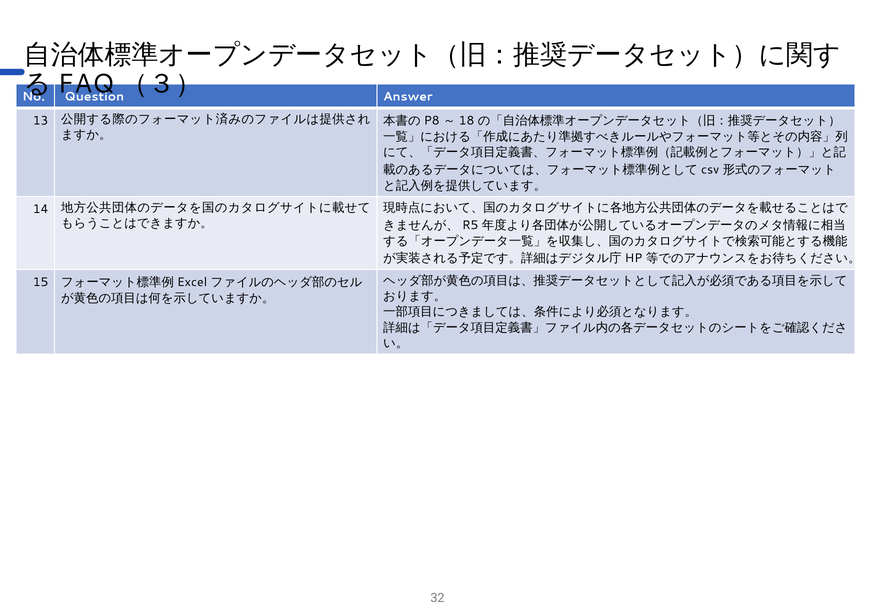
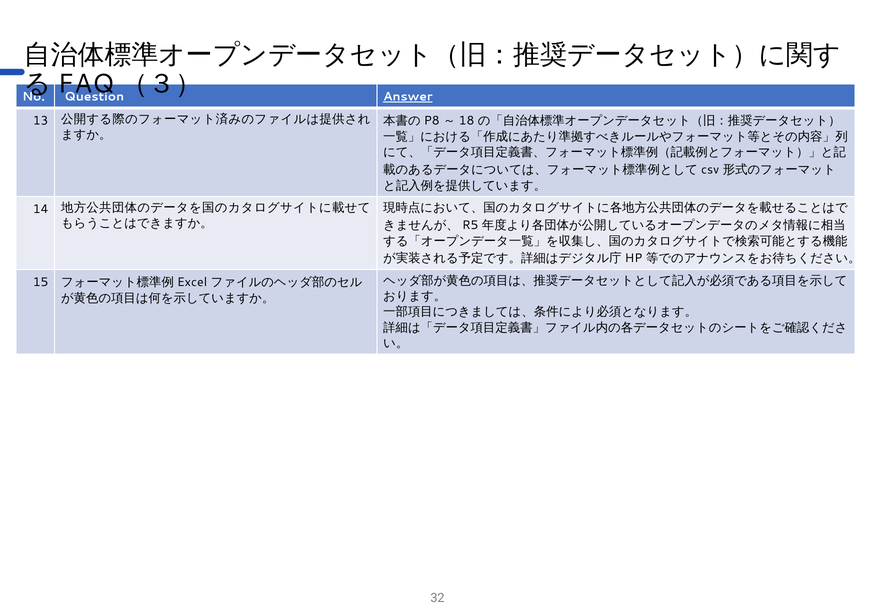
Answer underline: none -> present
